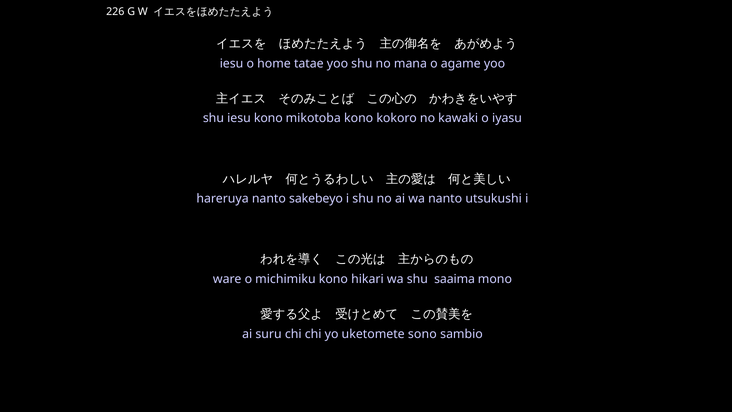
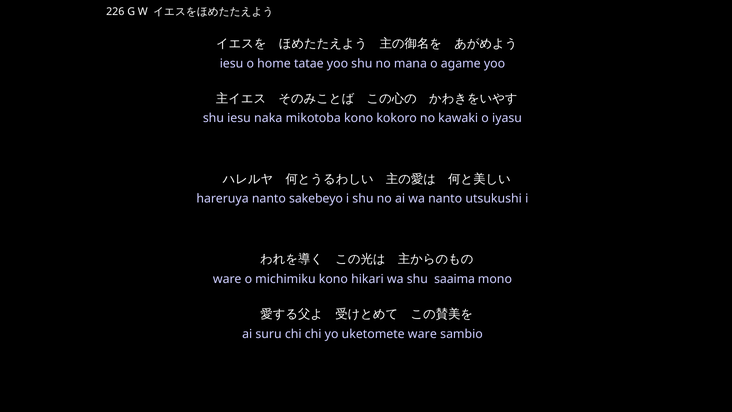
iesu kono: kono -> naka
uketomete sono: sono -> ware
